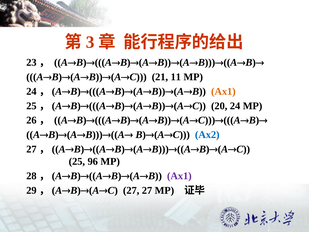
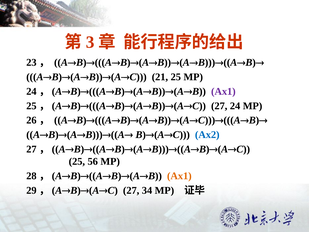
21 11: 11 -> 25
Ax1 at (223, 91) colour: orange -> purple
20 at (219, 106): 20 -> 27
96: 96 -> 56
Ax1 at (179, 176) colour: purple -> orange
27 27: 27 -> 34
